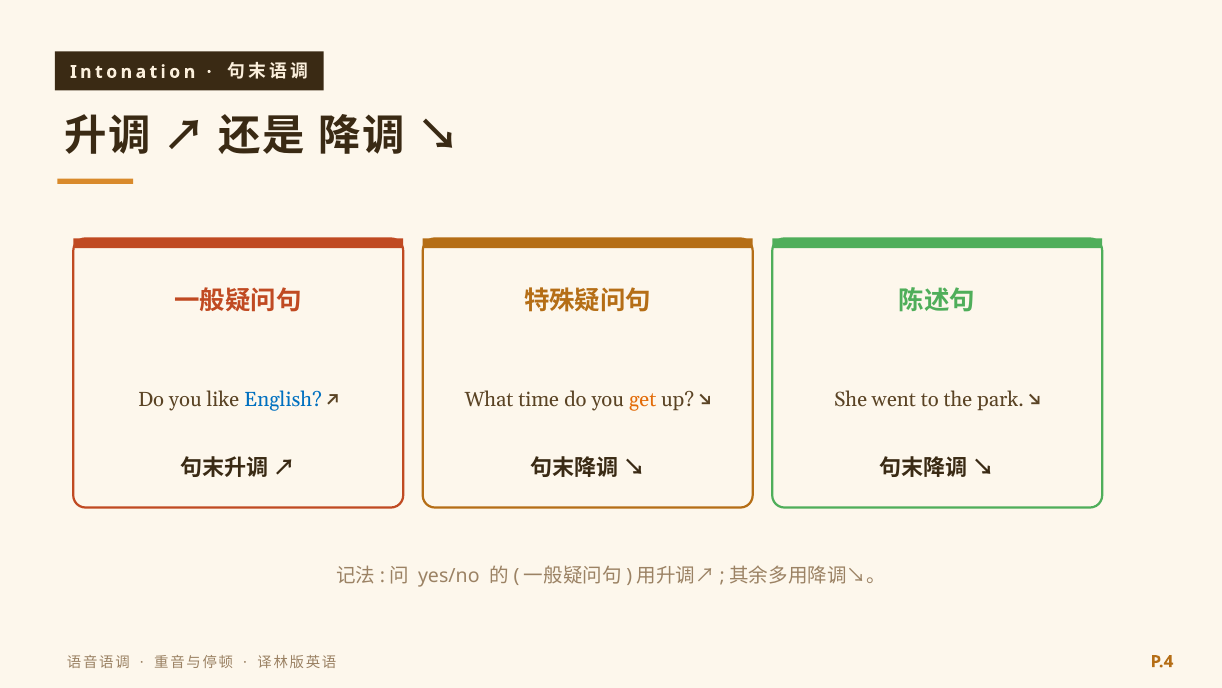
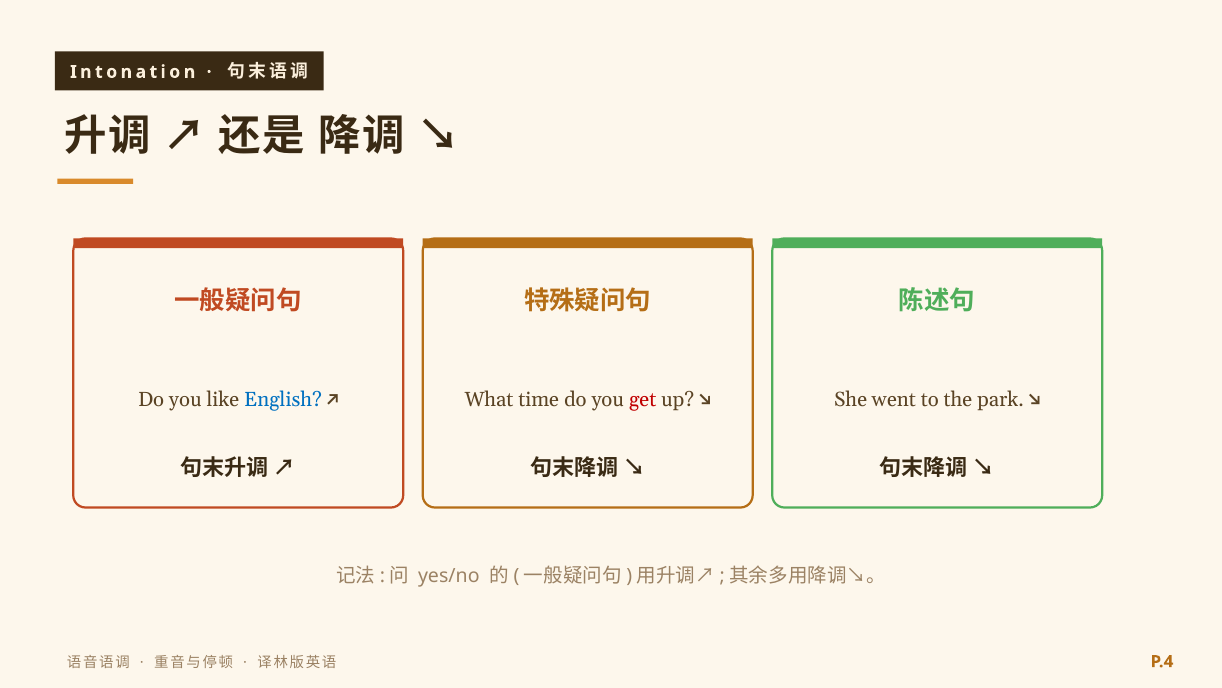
get colour: orange -> red
